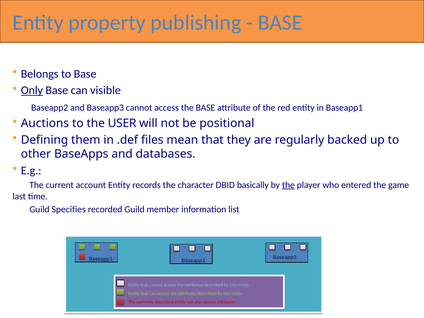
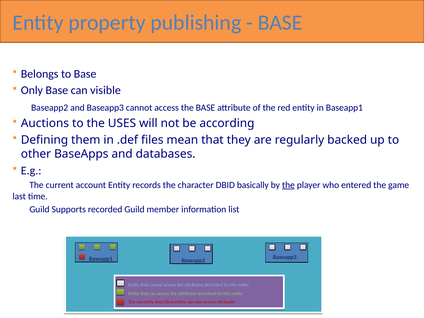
Only underline: present -> none
USER: USER -> USES
positional: positional -> according
Specifies: Specifies -> Supports
